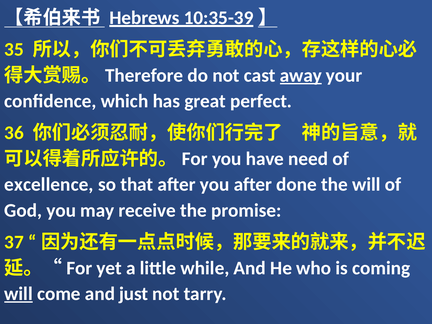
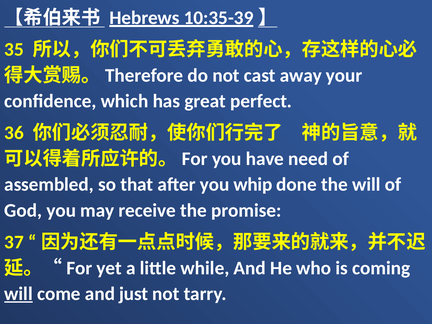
away underline: present -> none
excellence: excellence -> assembled
you after: after -> whip
